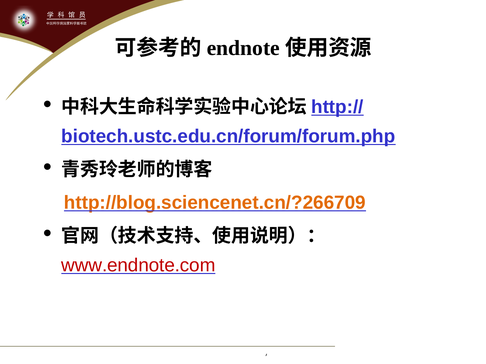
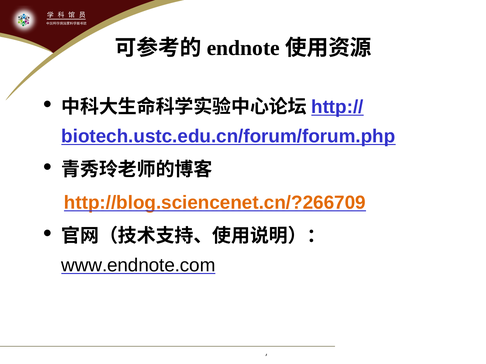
www.endnote.com colour: red -> black
